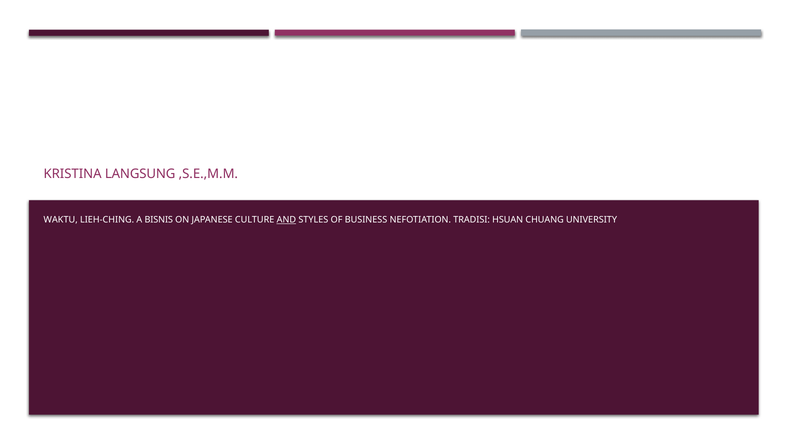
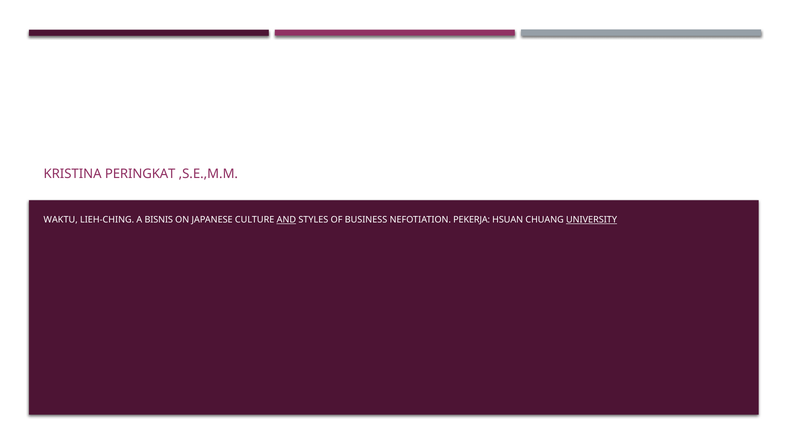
LANGSUNG: LANGSUNG -> PERINGKAT
TRADISI: TRADISI -> PEKERJA
UNIVERSITY underline: none -> present
